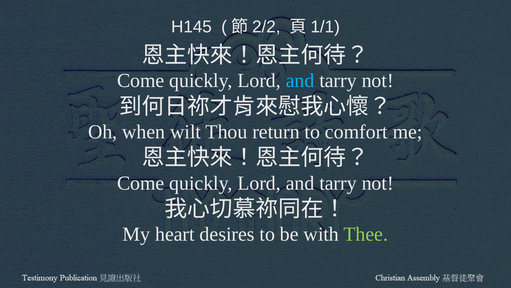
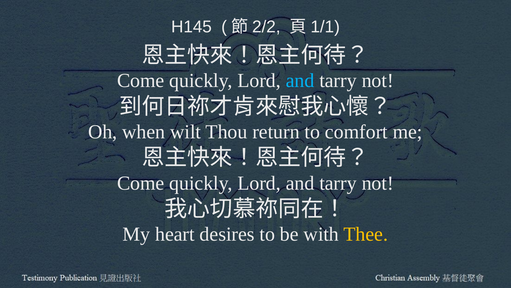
Thee colour: light green -> yellow
